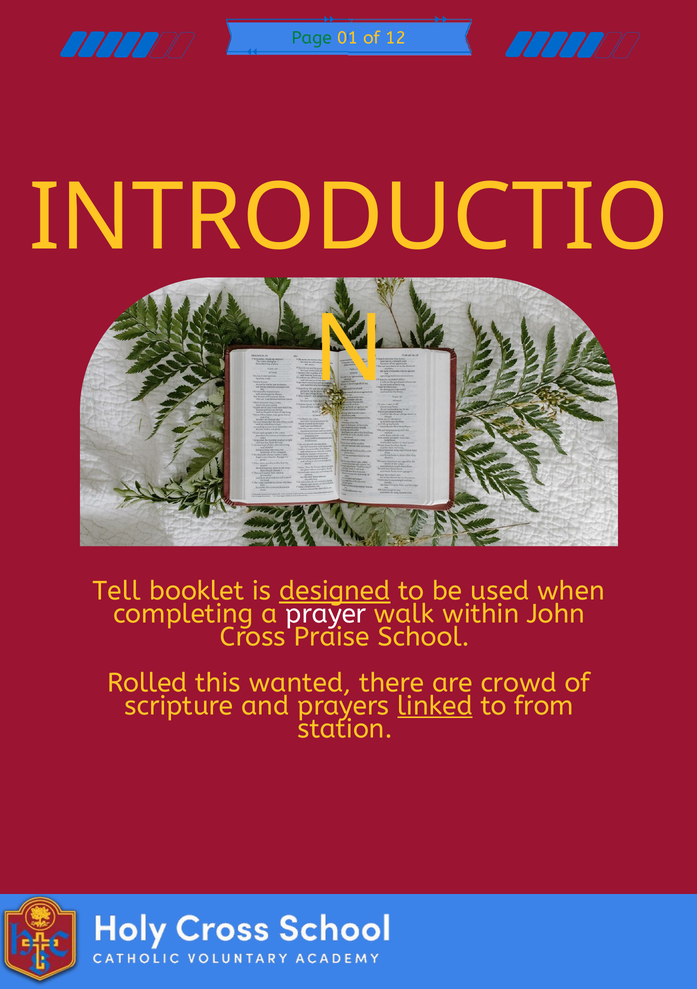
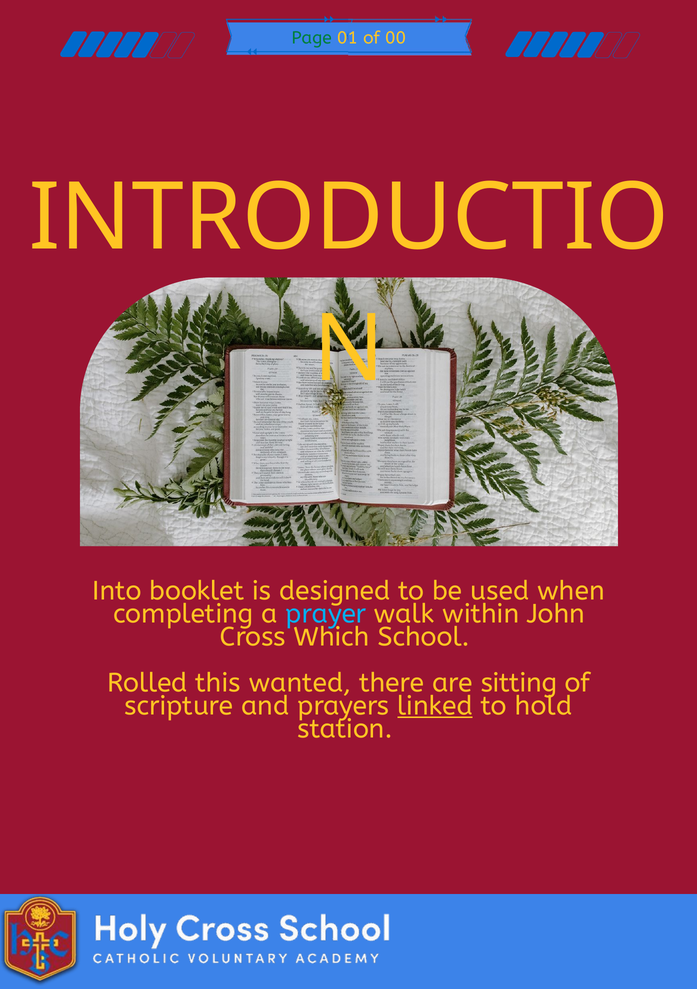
12: 12 -> 00
Tell: Tell -> Into
designed underline: present -> none
prayer colour: white -> light blue
Praise: Praise -> Which
crowd: crowd -> sitting
from: from -> hold
